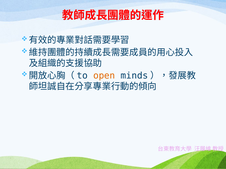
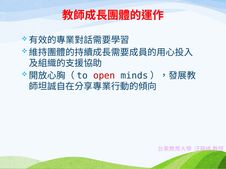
open colour: orange -> red
